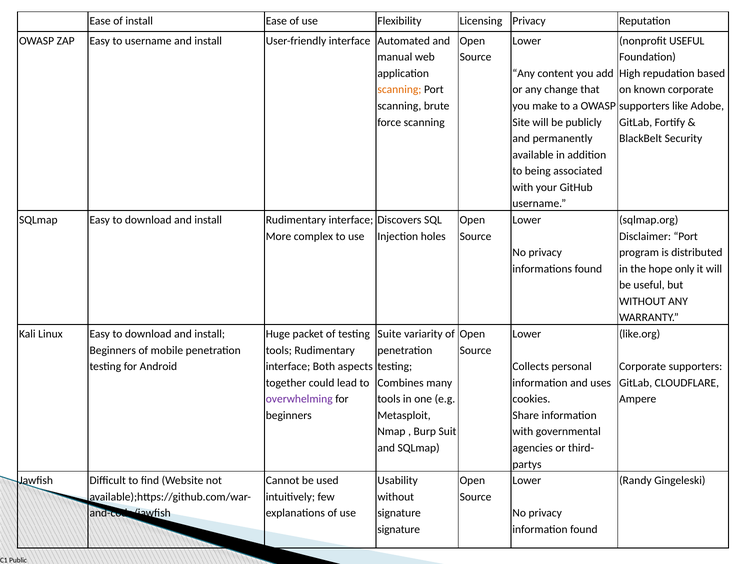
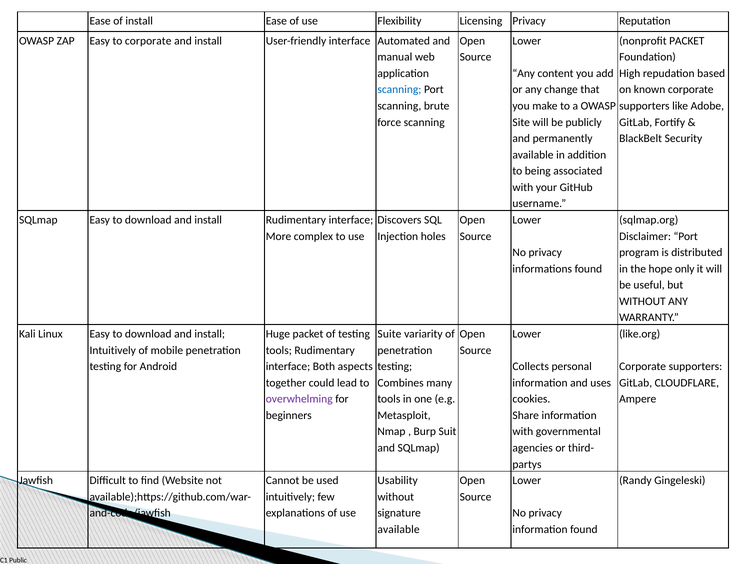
to username: username -> corporate
nonprofit USEFUL: USEFUL -> PACKET
scanning at (399, 90) colour: orange -> blue
Beginners at (113, 350): Beginners -> Intuitively
signature at (399, 529): signature -> available
